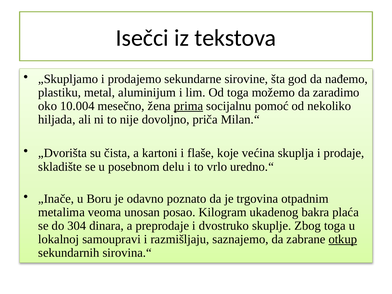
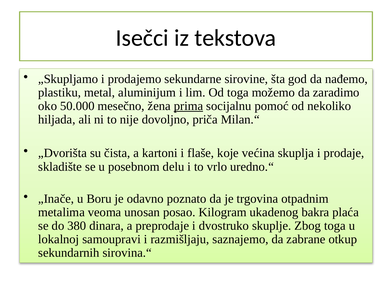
10.004: 10.004 -> 50.000
304: 304 -> 380
otkup underline: present -> none
